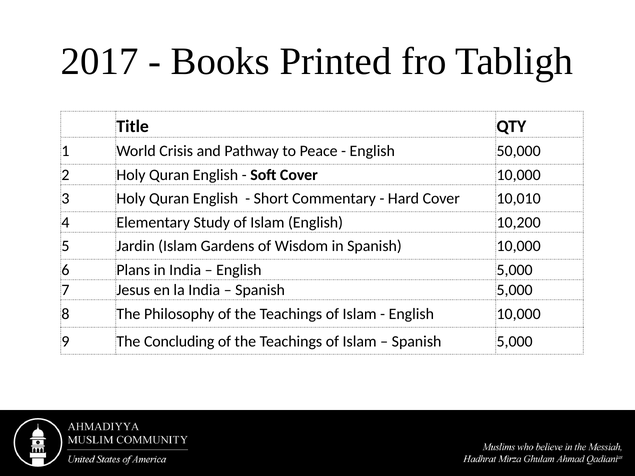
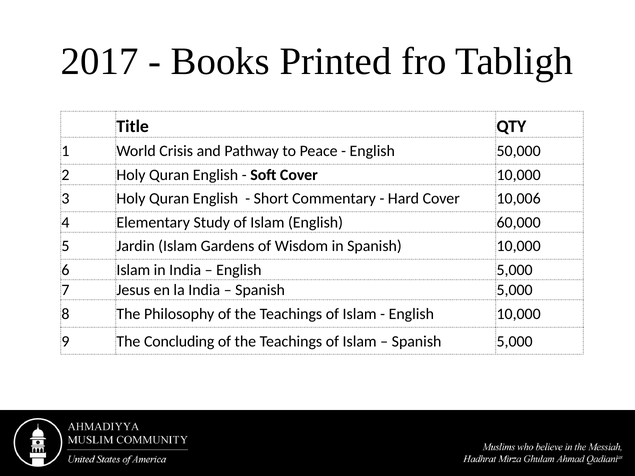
10,010: 10,010 -> 10,006
10,200: 10,200 -> 60,000
6 Plans: Plans -> Islam
